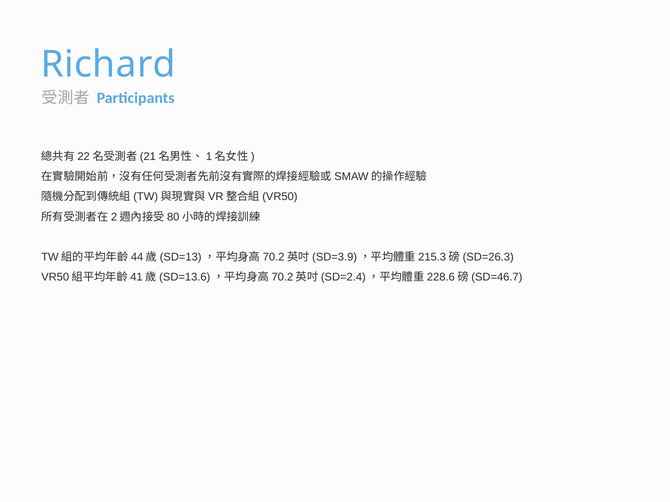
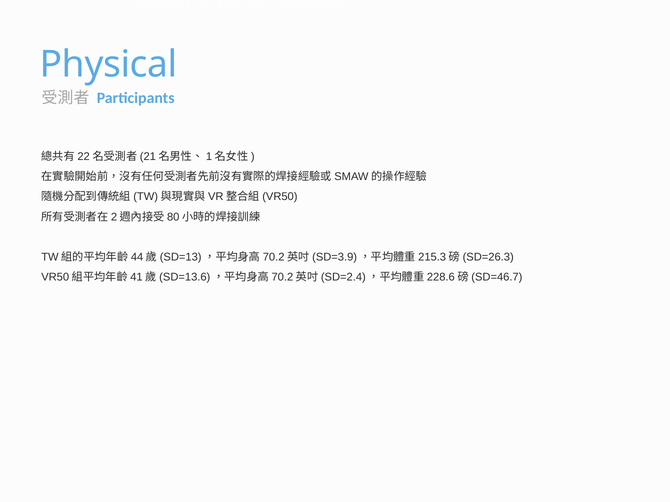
Richard: Richard -> Physical
